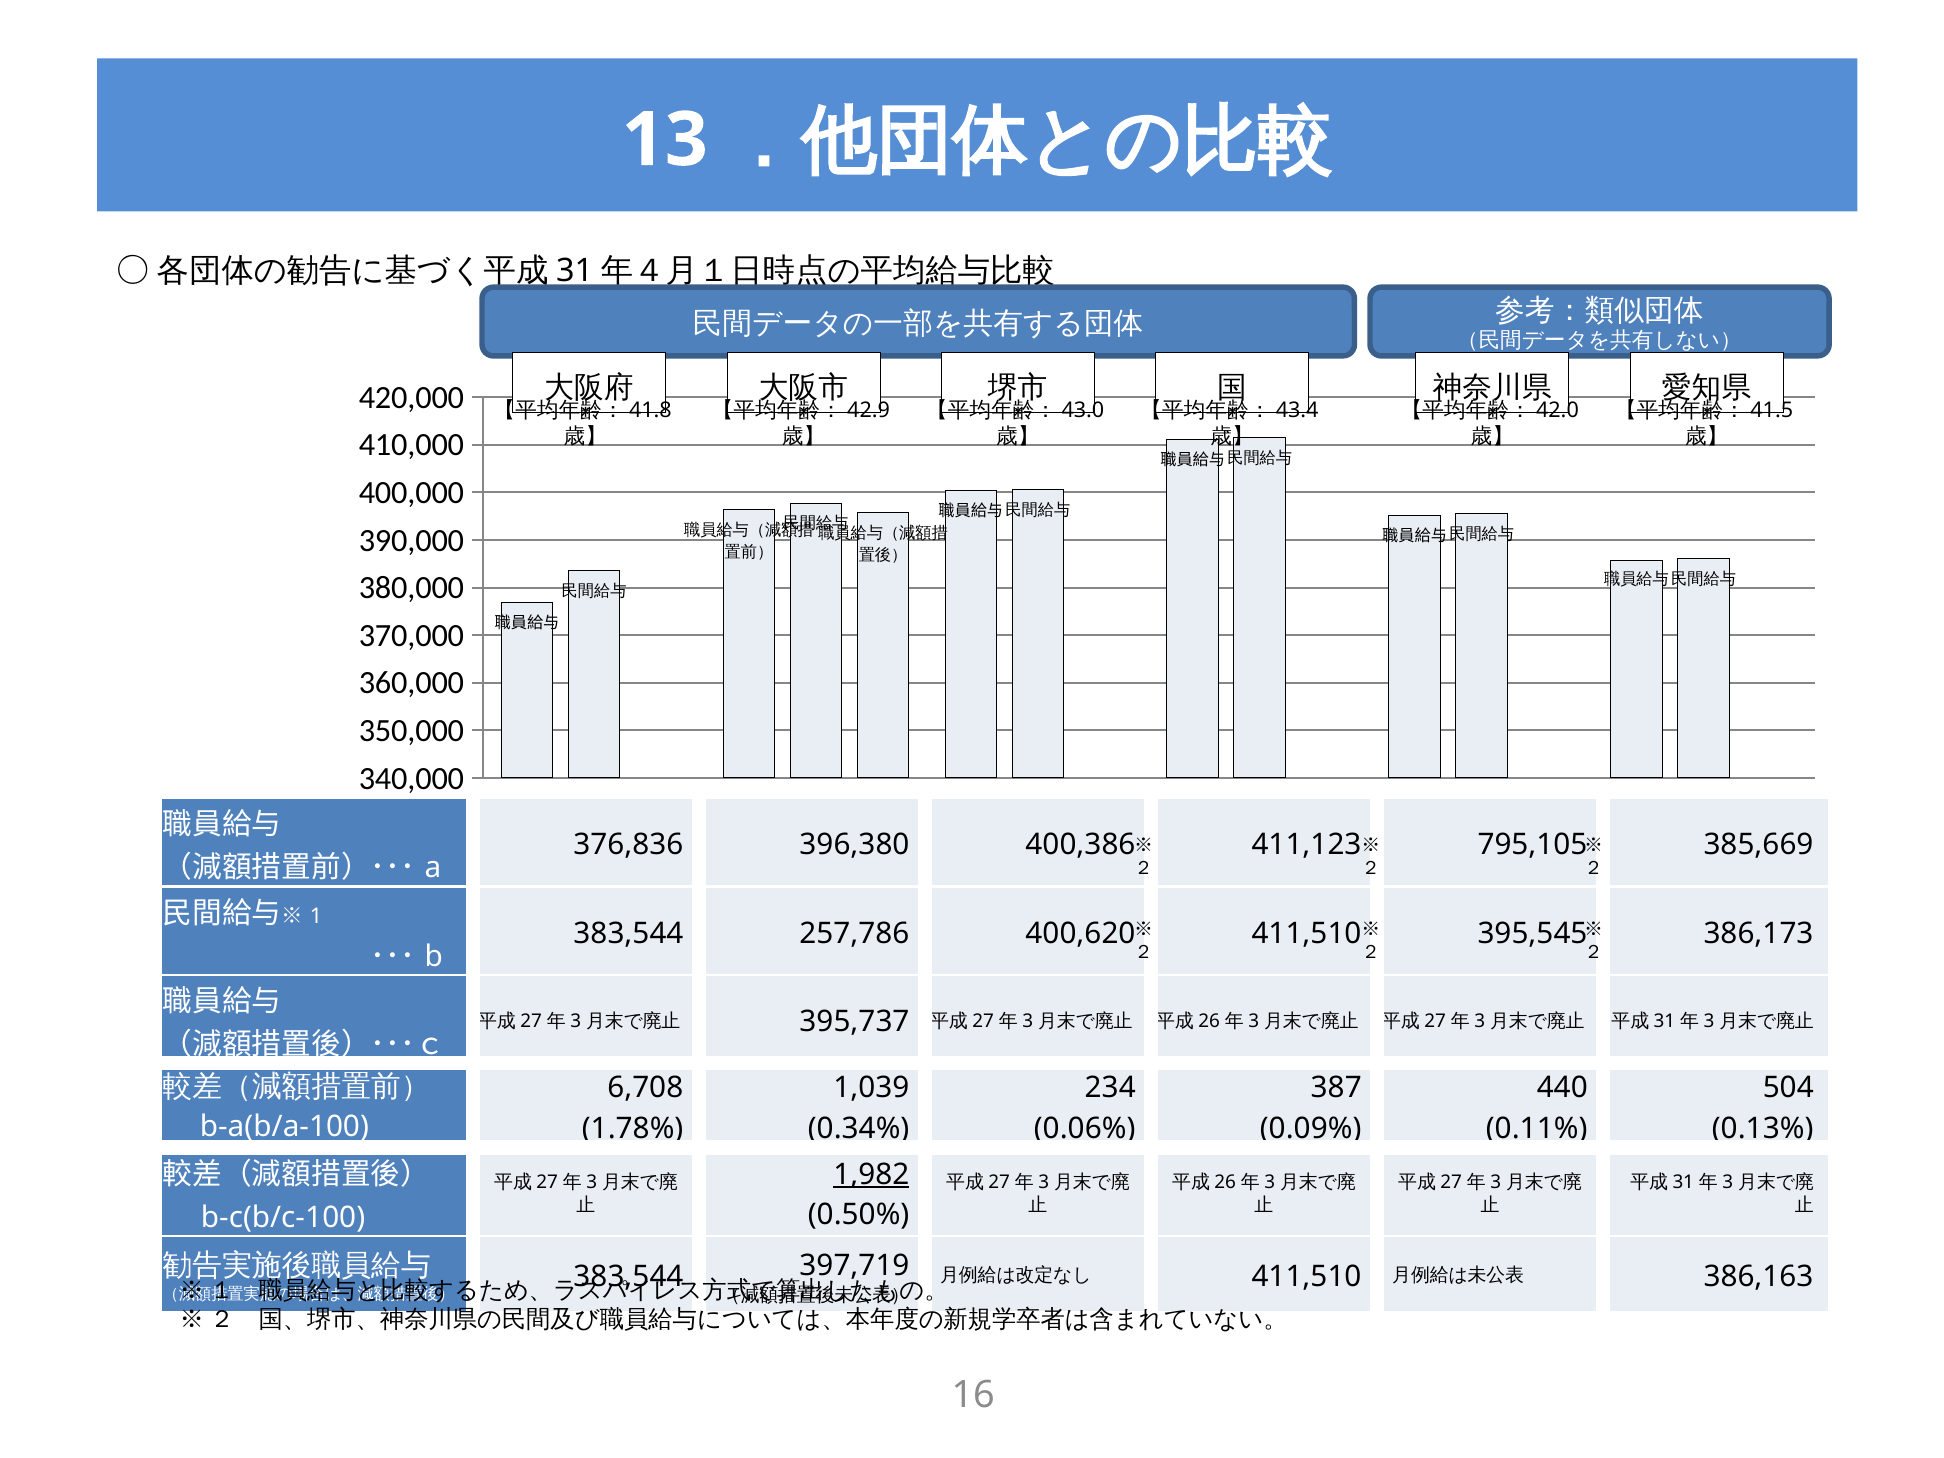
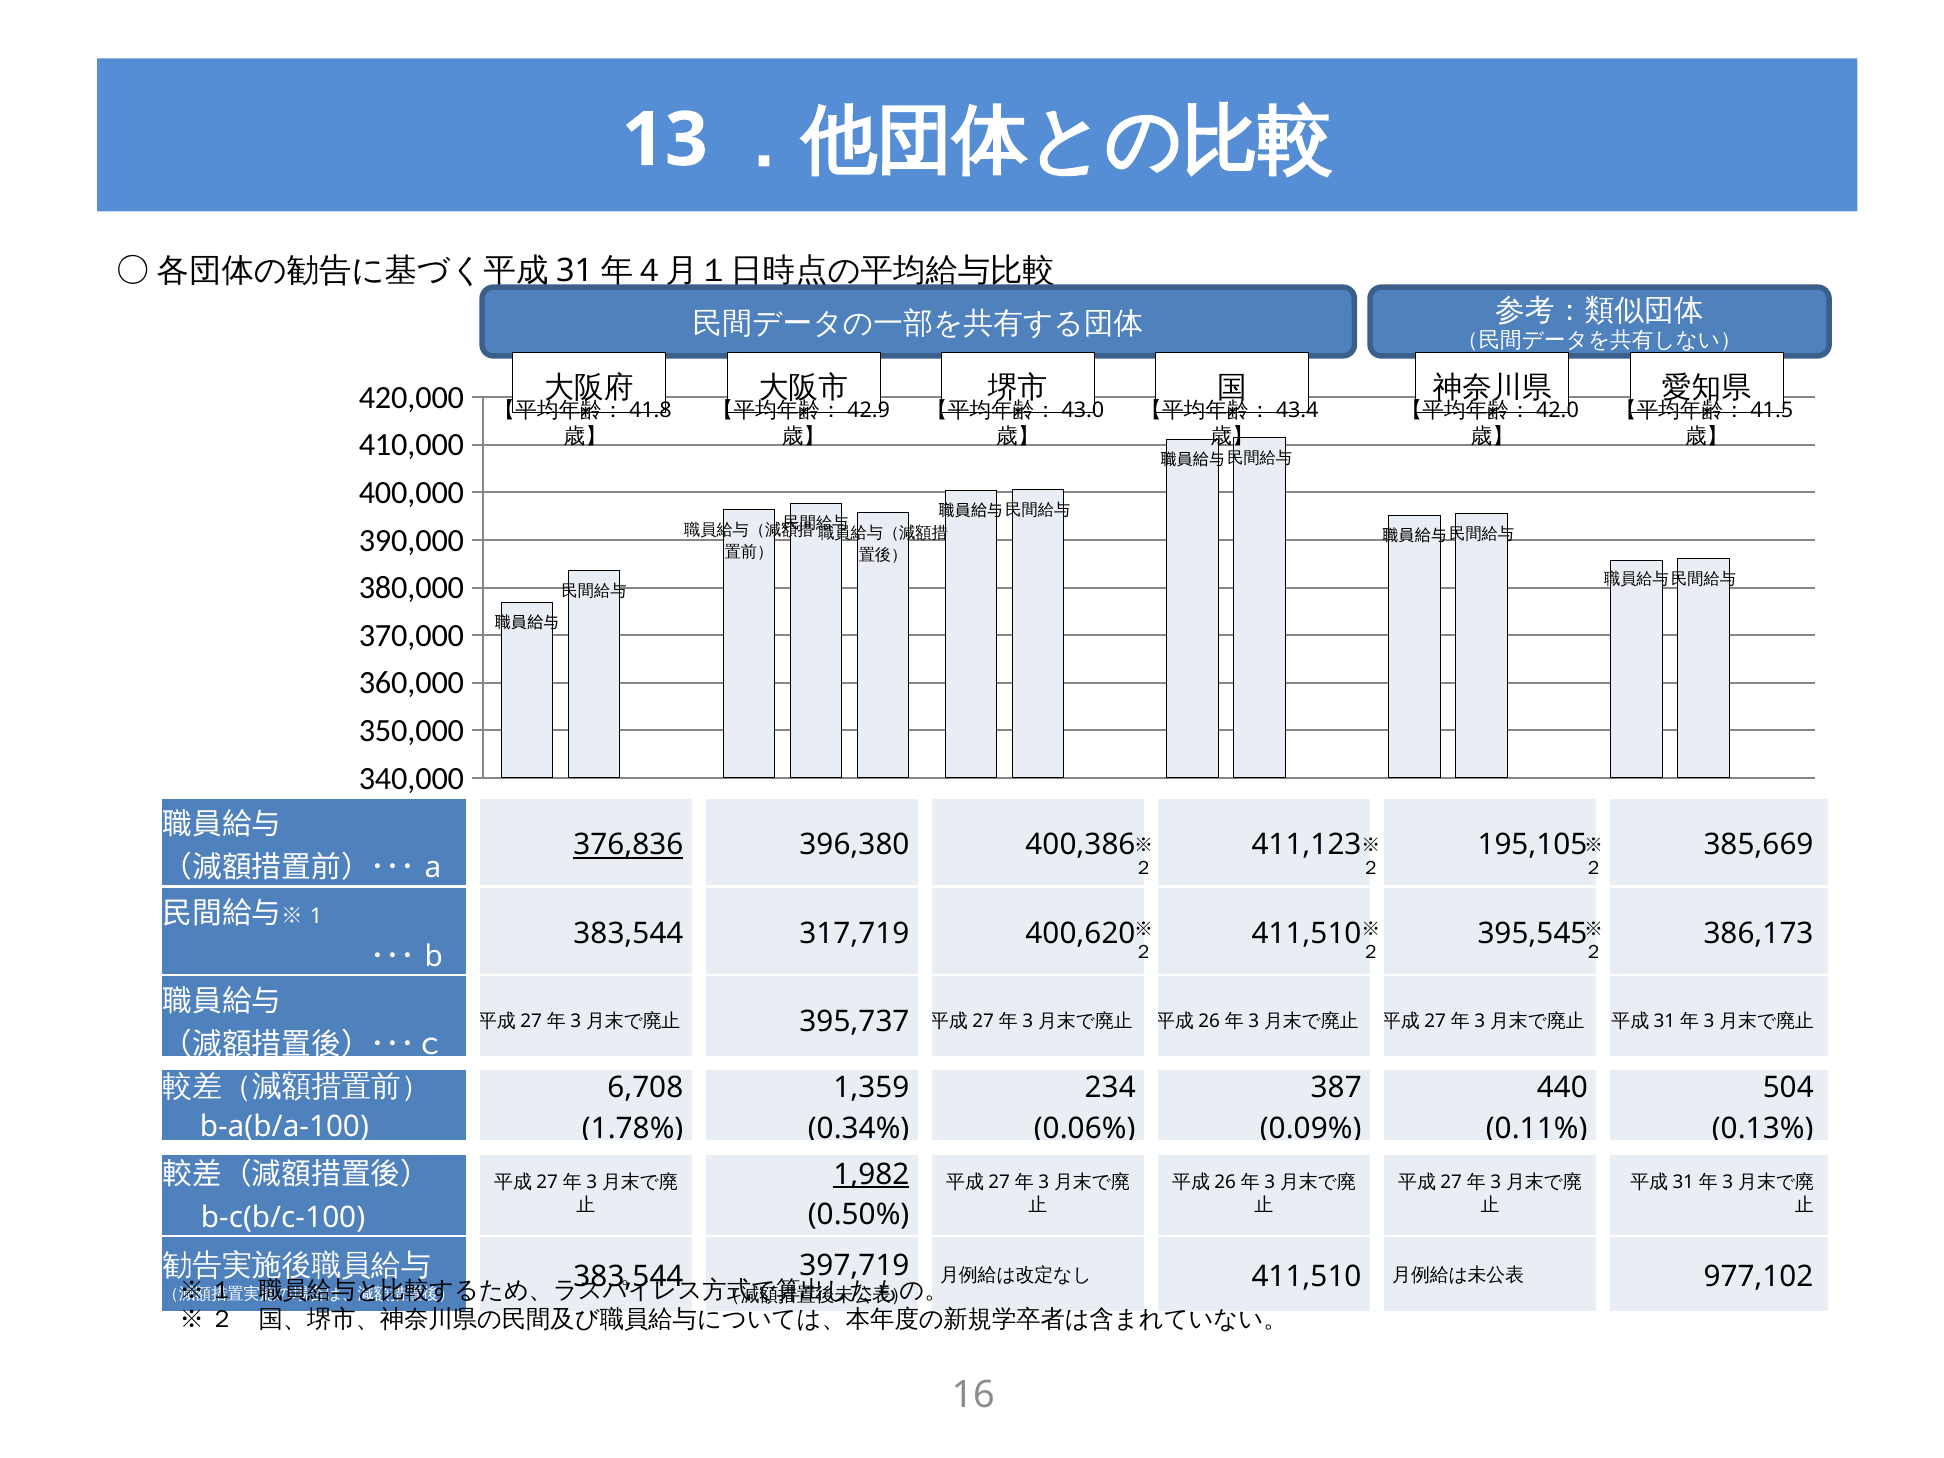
376,836 underline: none -> present
795,105: 795,105 -> 195,105
257,786: 257,786 -> 317,719
1,039: 1,039 -> 1,359
386,163: 386,163 -> 977,102
